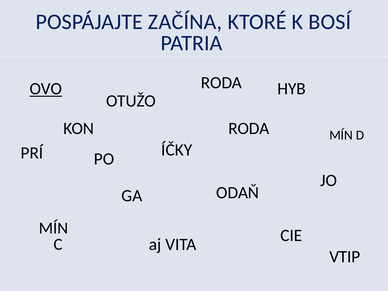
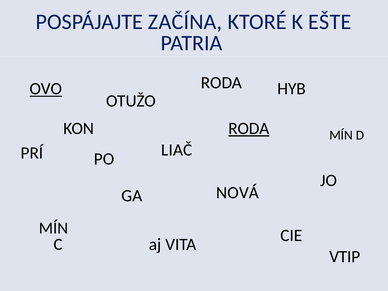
BOSÍ: BOSÍ -> EŠTE
RODA at (249, 128) underline: none -> present
ÍČKY: ÍČKY -> LIAČ
ODAŇ: ODAŇ -> NOVÁ
